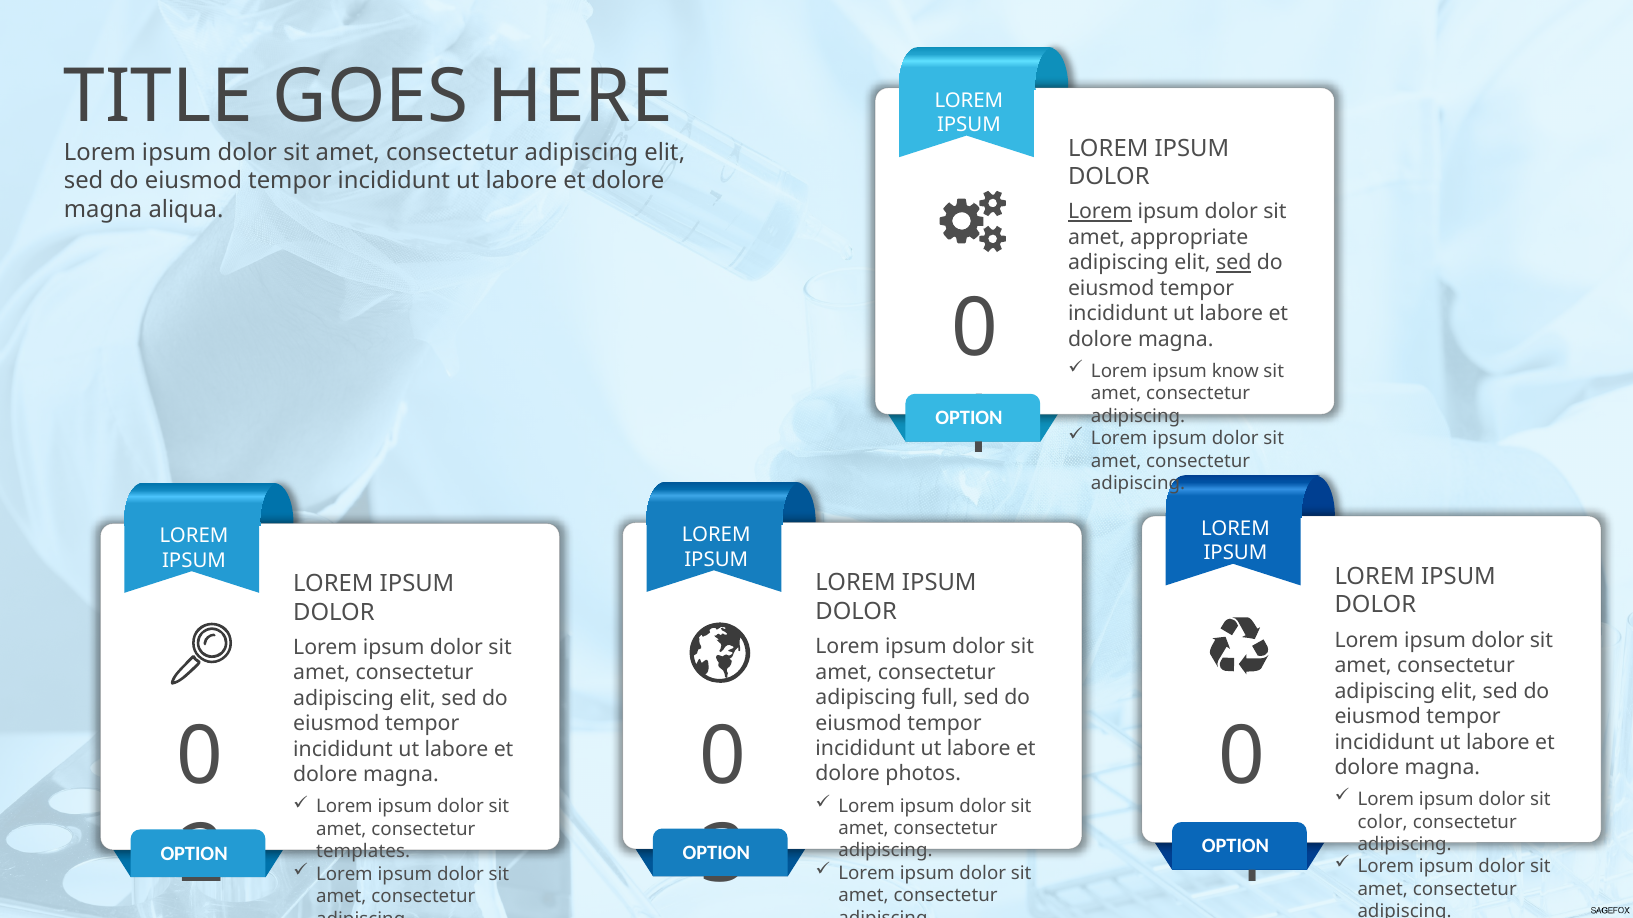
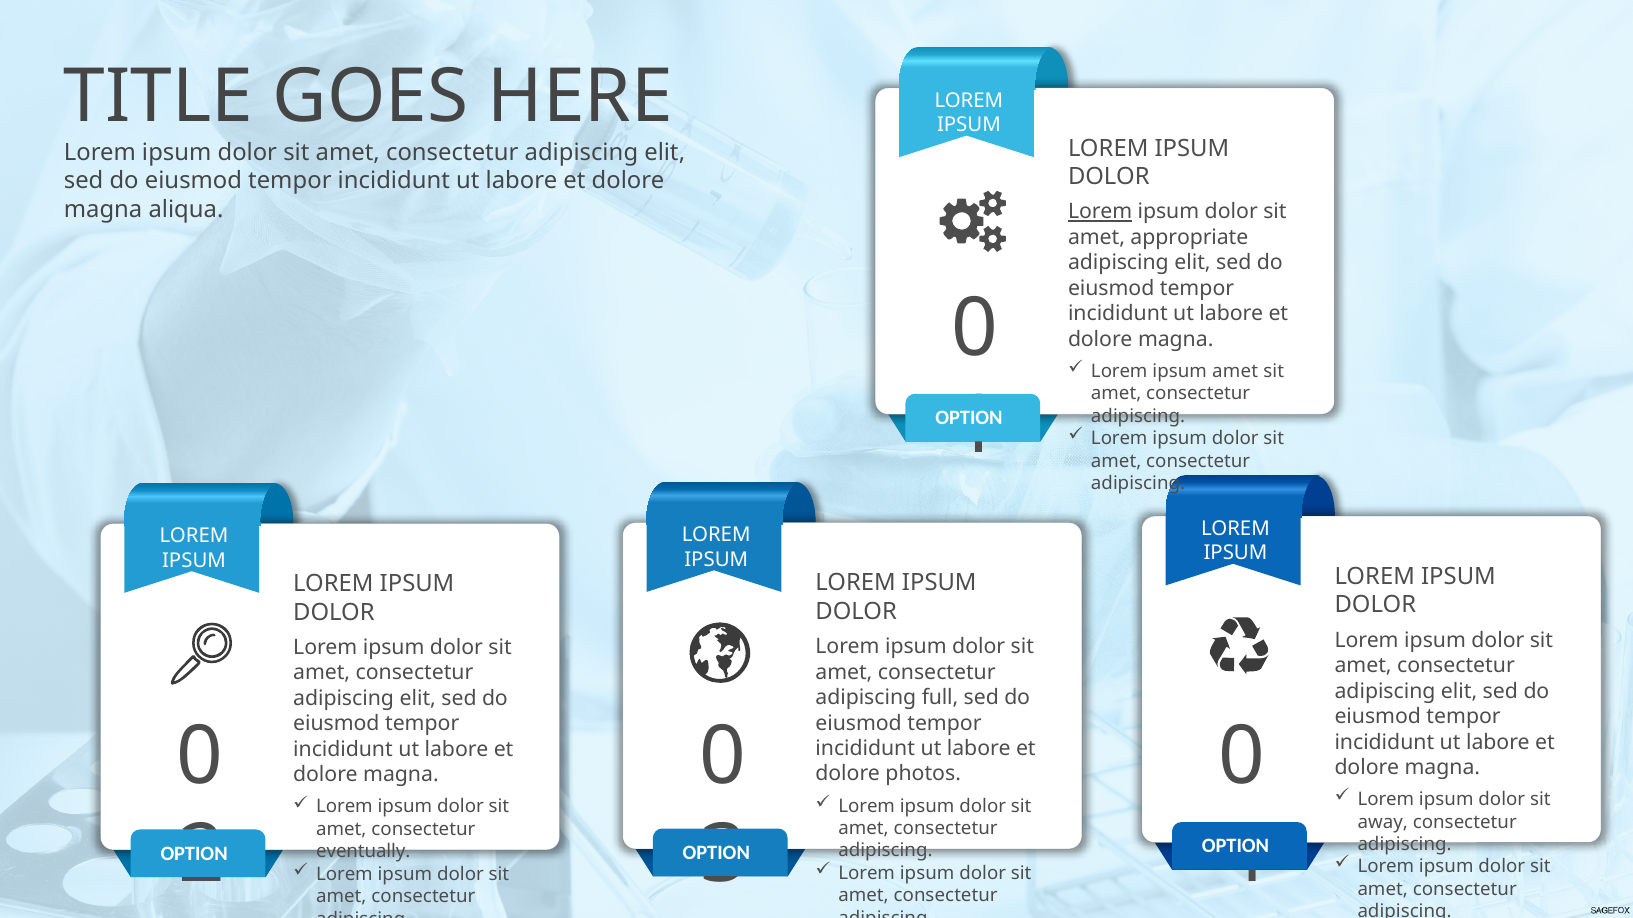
sed at (1234, 263) underline: present -> none
ipsum know: know -> amet
color: color -> away
templates: templates -> eventually
